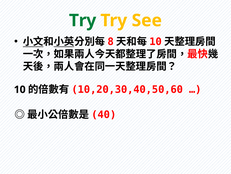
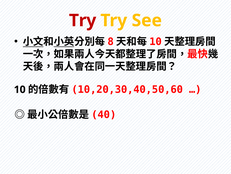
Try at (83, 20) colour: green -> red
